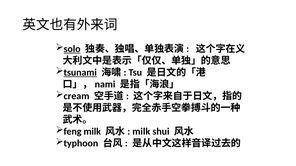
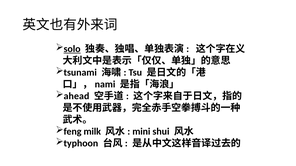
tsunami underline: present -> none
cream: cream -> ahead
milk at (141, 132): milk -> mini
